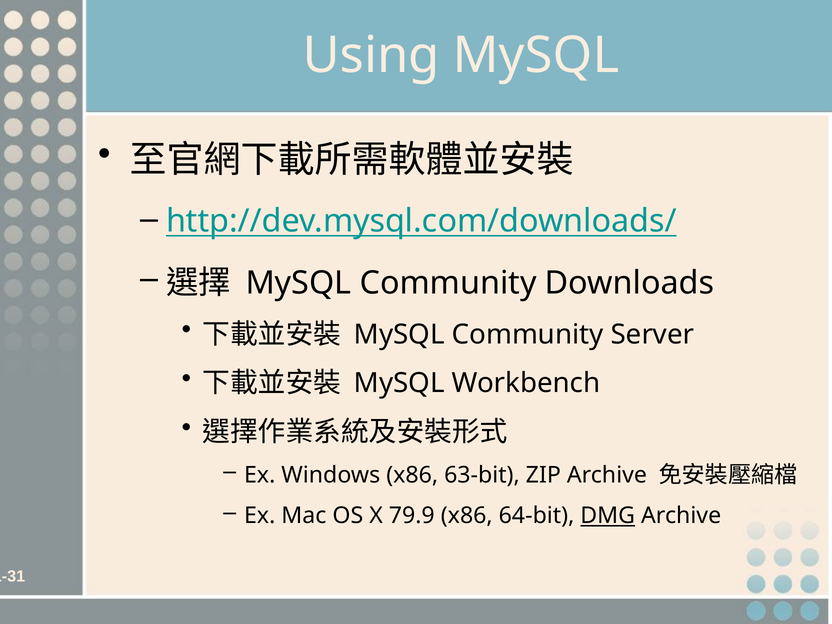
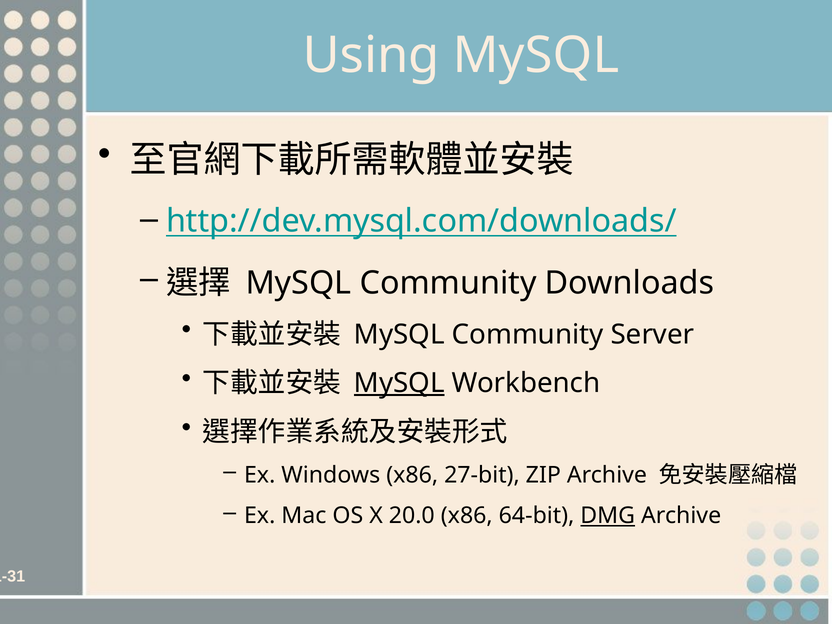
MySQL at (399, 383) underline: none -> present
63-bit: 63-bit -> 27-bit
79.9: 79.9 -> 20.0
